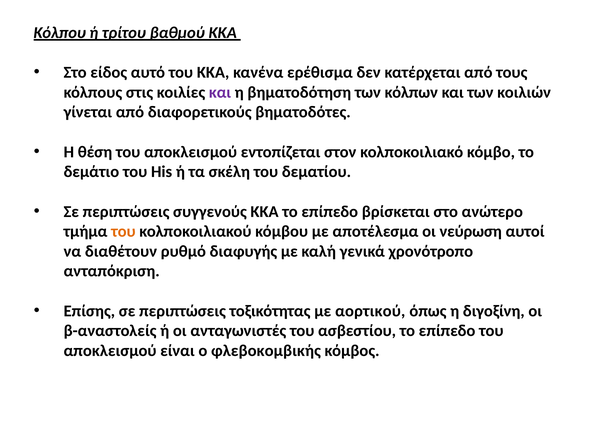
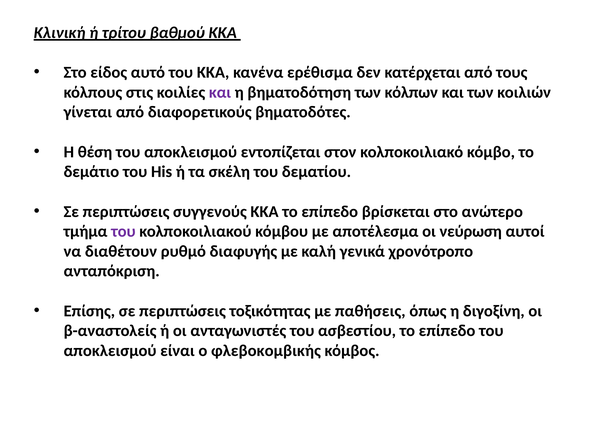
Κόλπου: Κόλπου -> Κλινική
του at (123, 231) colour: orange -> purple
αορτικού: αορτικού -> παθήσεις
